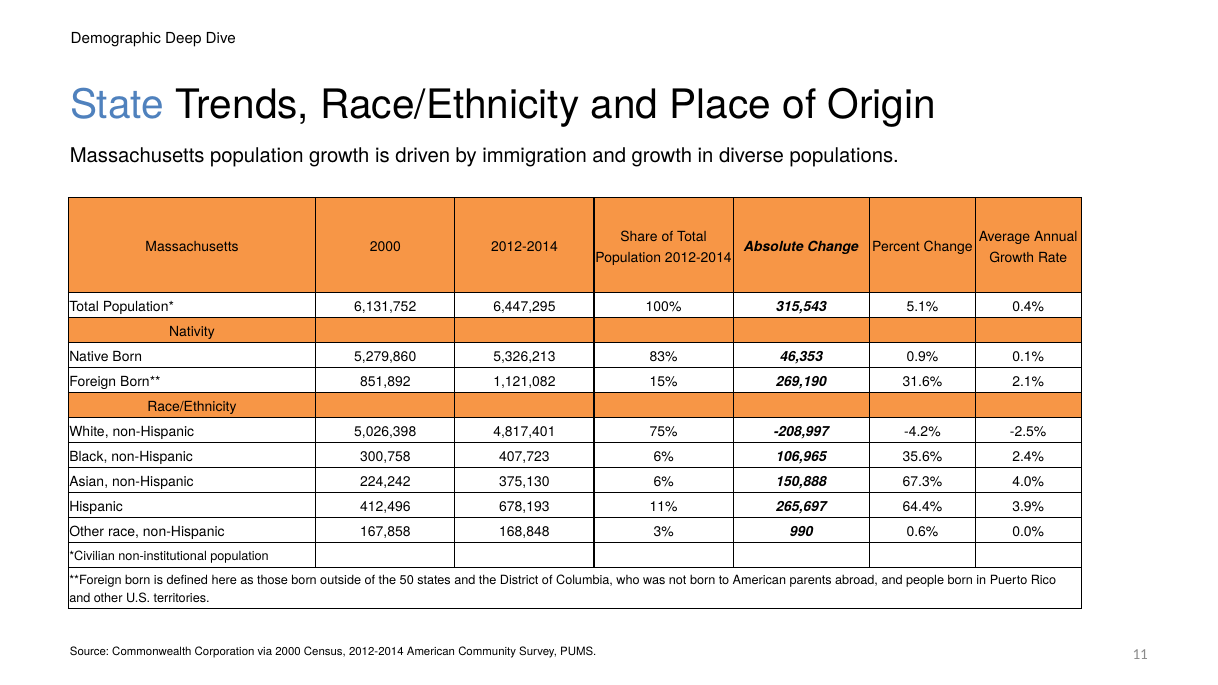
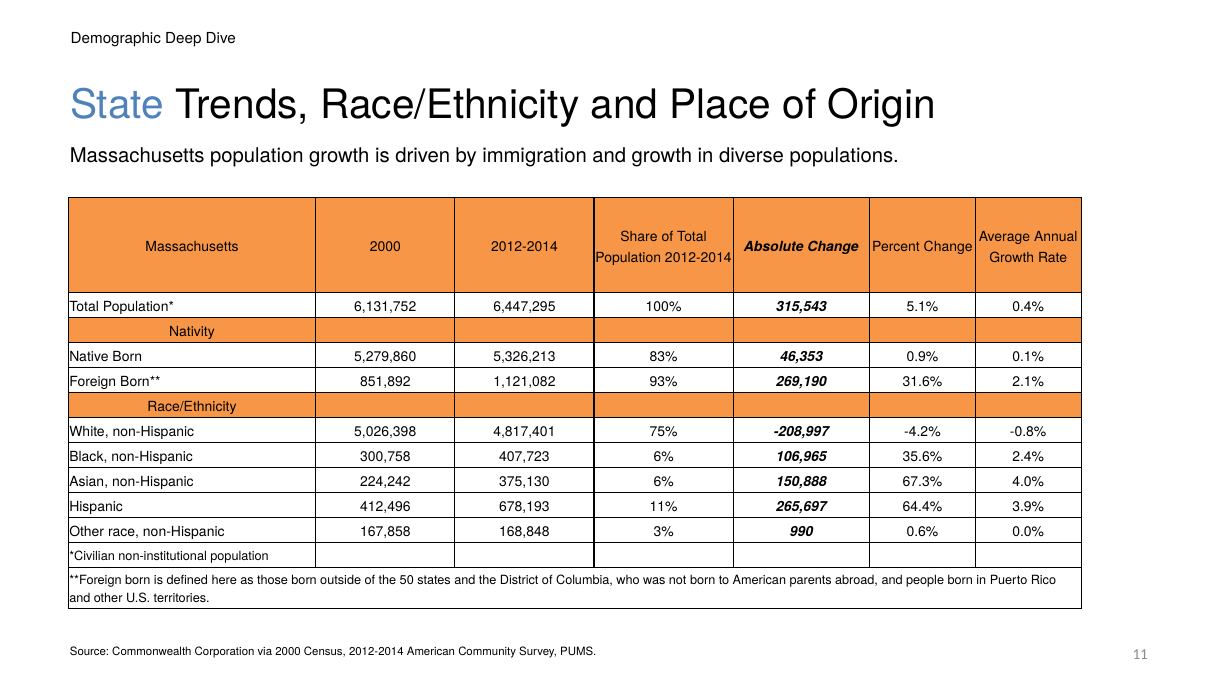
15%: 15% -> 93%
-2.5%: -2.5% -> -0.8%
